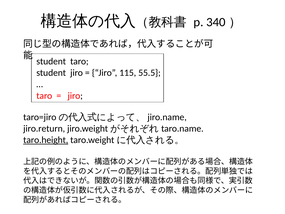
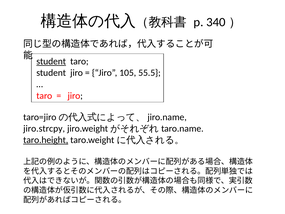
student at (51, 61) underline: none -> present
115: 115 -> 105
jiro.return: jiro.return -> jiro.strcpy
